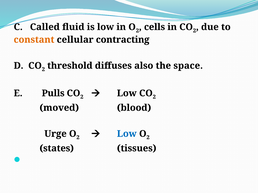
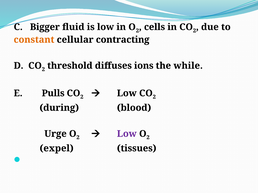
Called: Called -> Bigger
also: also -> ions
space: space -> while
moved: moved -> during
Low at (127, 134) colour: blue -> purple
states: states -> expel
